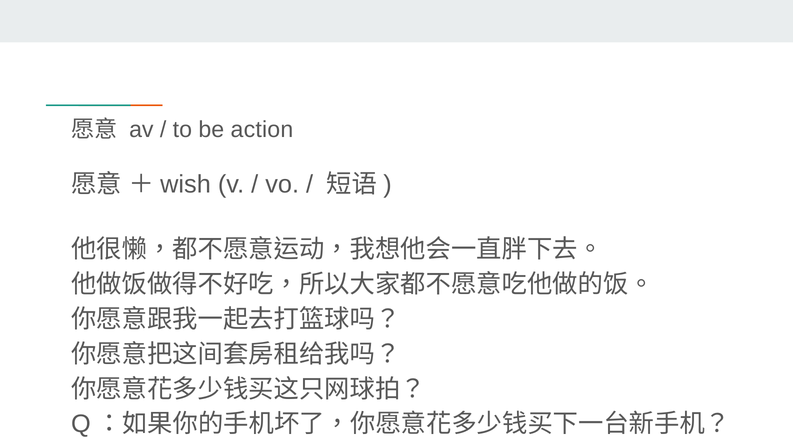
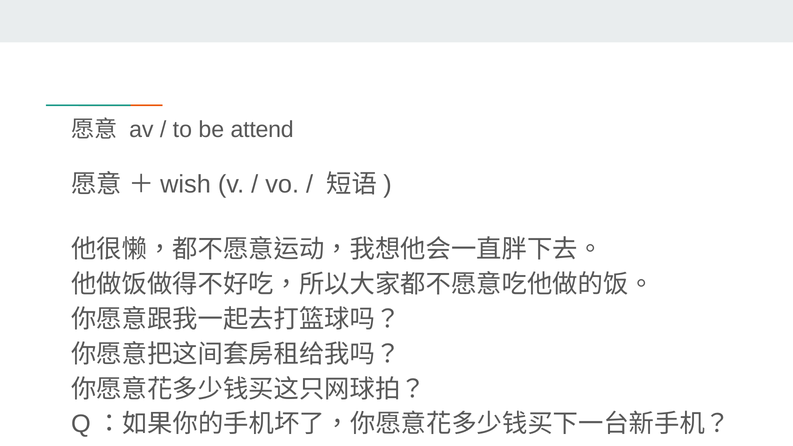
action: action -> attend
